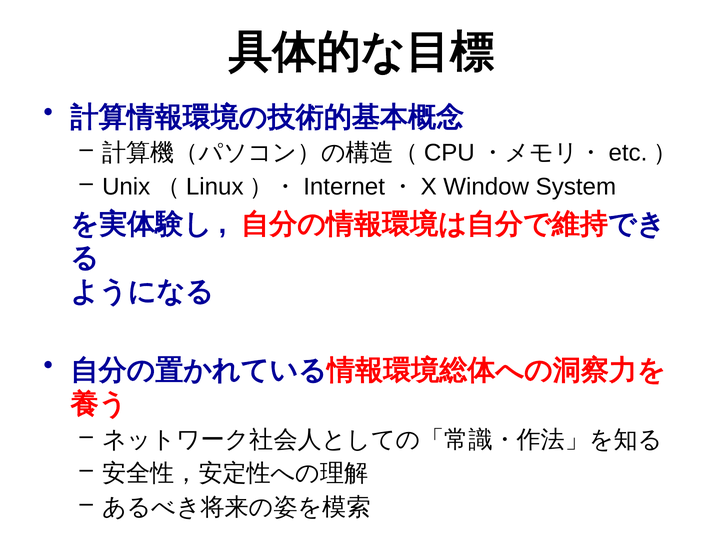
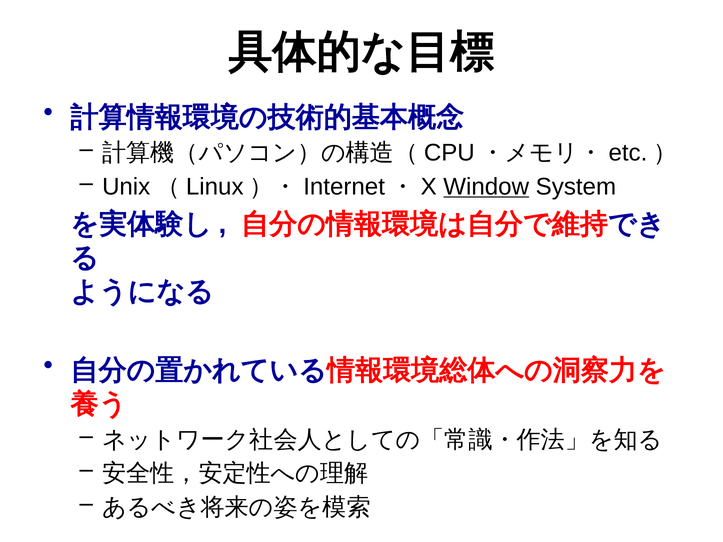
Window underline: none -> present
